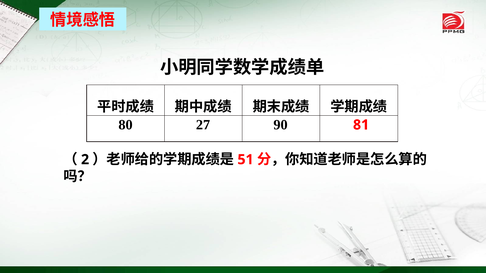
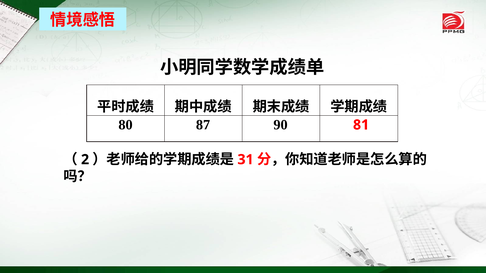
27: 27 -> 87
51: 51 -> 31
